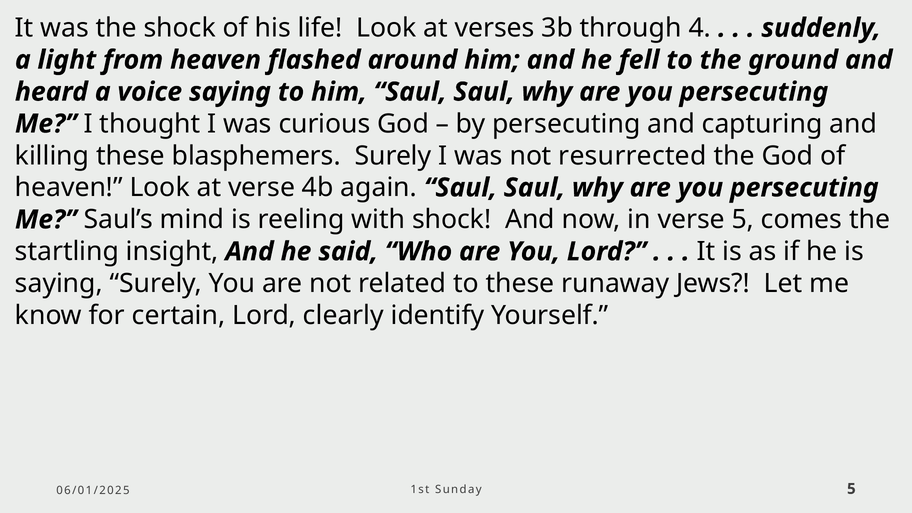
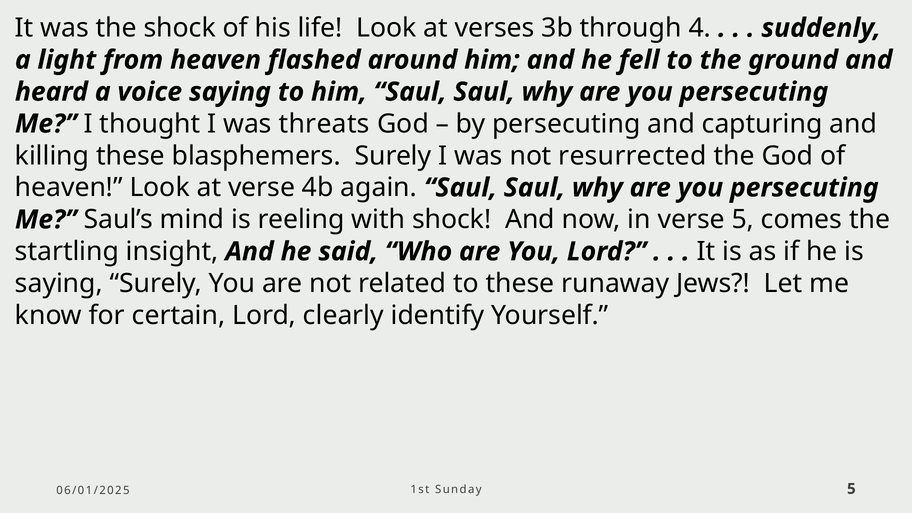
curious: curious -> threats
